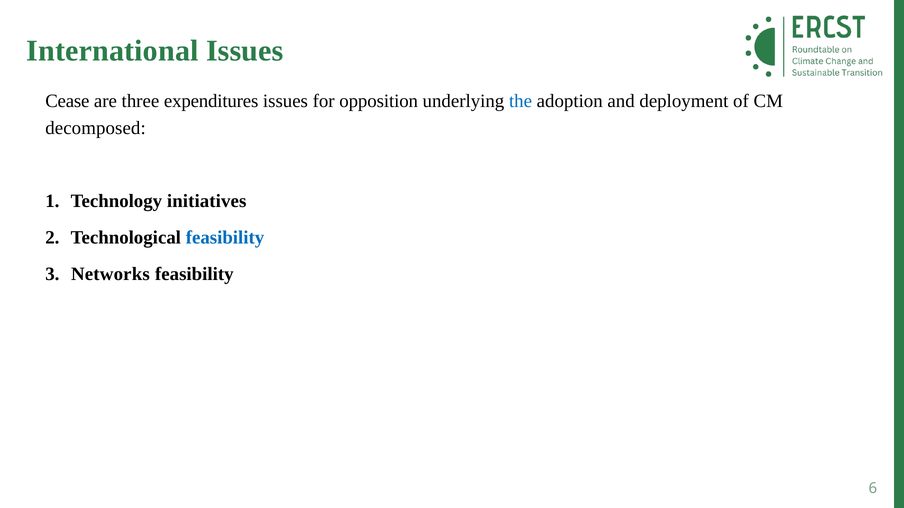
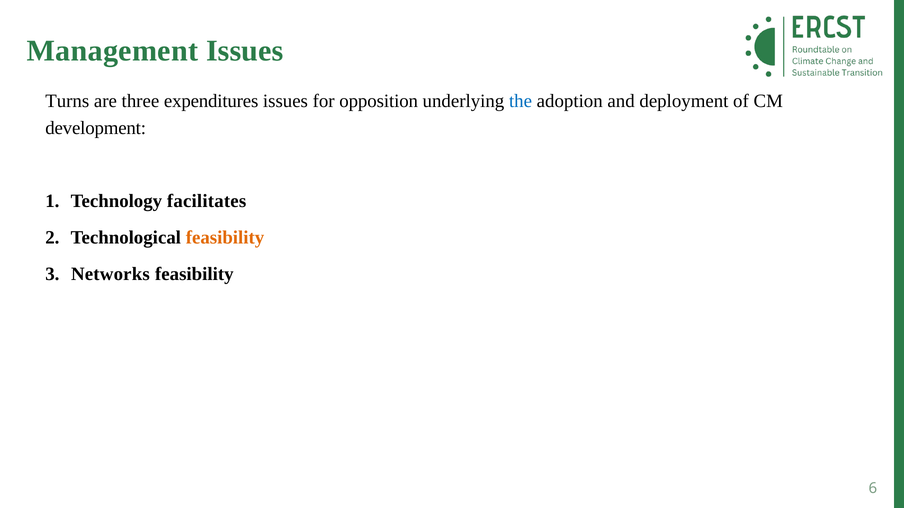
International: International -> Management
Cease: Cease -> Turns
decomposed: decomposed -> development
initiatives: initiatives -> facilitates
feasibility at (225, 238) colour: blue -> orange
